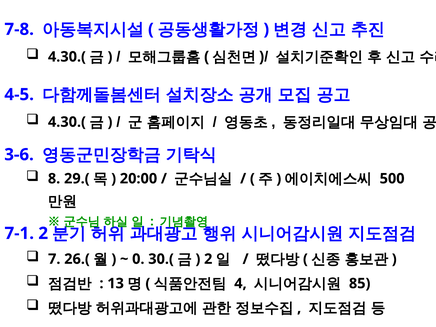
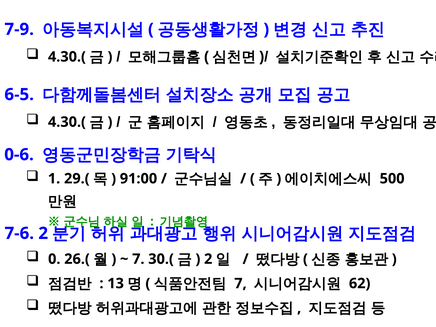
7-8: 7-8 -> 7-9
4-5: 4-5 -> 6-5
3-6: 3-6 -> 0-6
8: 8 -> 1
20:00: 20:00 -> 91:00
7-1: 7-1 -> 7-6
7: 7 -> 0
0 at (138, 259): 0 -> 7
4 at (240, 283): 4 -> 7
85: 85 -> 62
